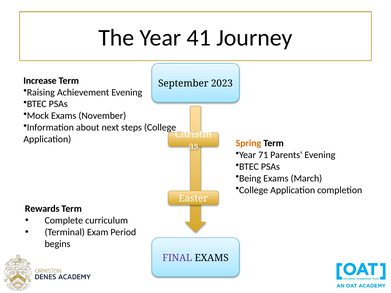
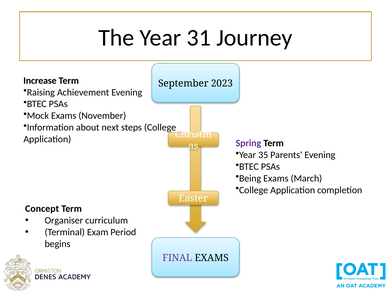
41: 41 -> 31
Spring colour: orange -> purple
71: 71 -> 35
Rewards: Rewards -> Concept
Complete: Complete -> Organiser
